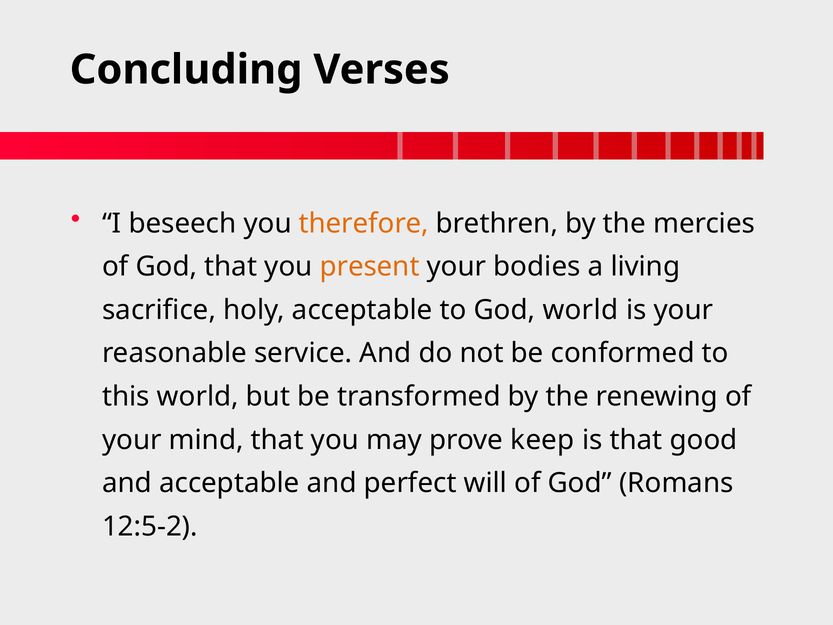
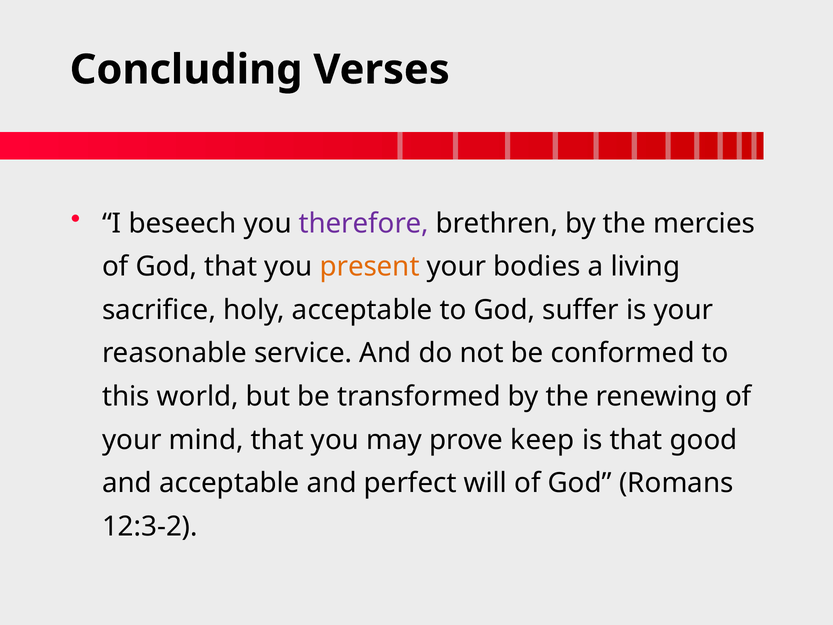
therefore colour: orange -> purple
God world: world -> suffer
12:5-2: 12:5-2 -> 12:3-2
